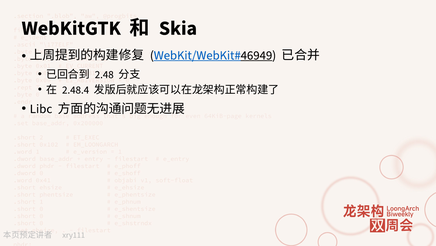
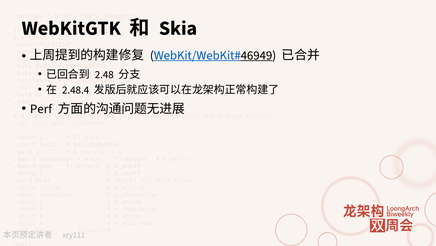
Libc: Libc -> Perf
